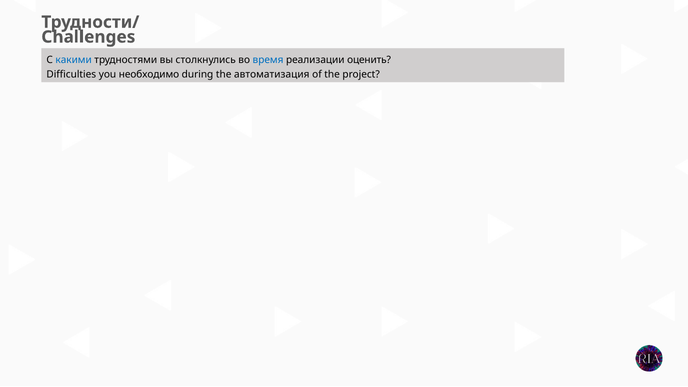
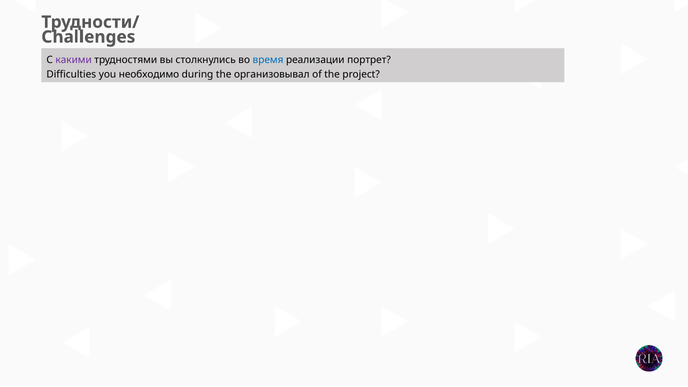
какими colour: blue -> purple
оценить: оценить -> портрет
автоматизация: автоматизация -> организовывал
